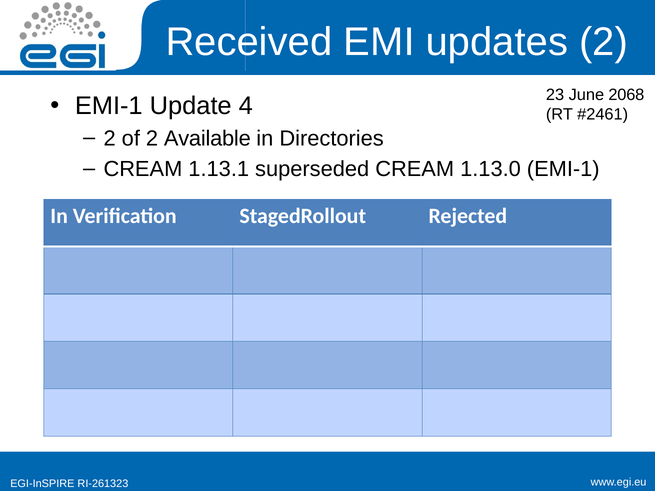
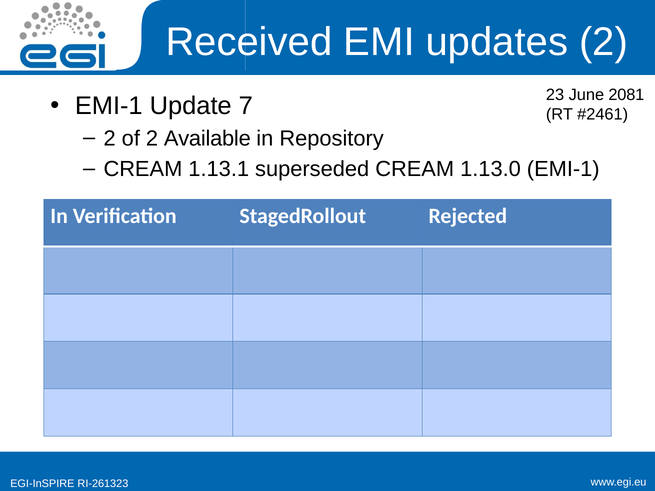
2068: 2068 -> 2081
4: 4 -> 7
Directories: Directories -> Repository
